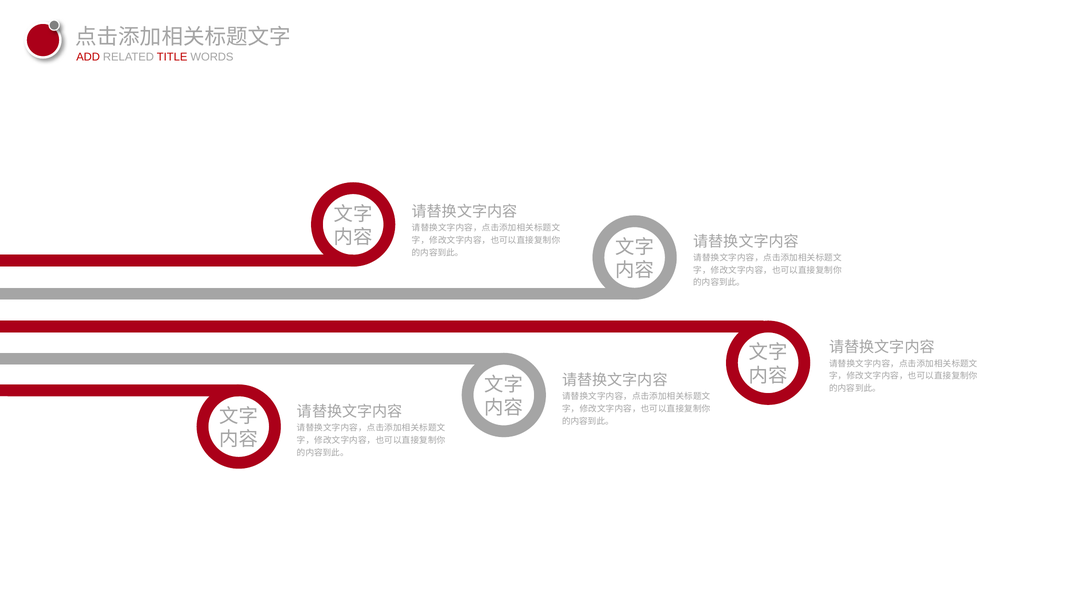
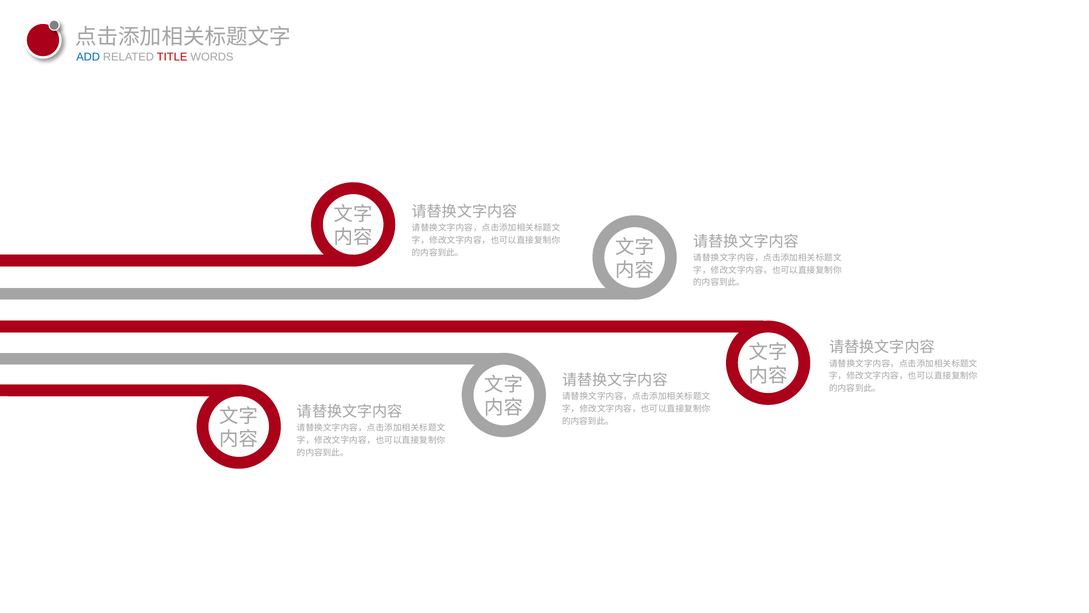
ADD colour: red -> blue
